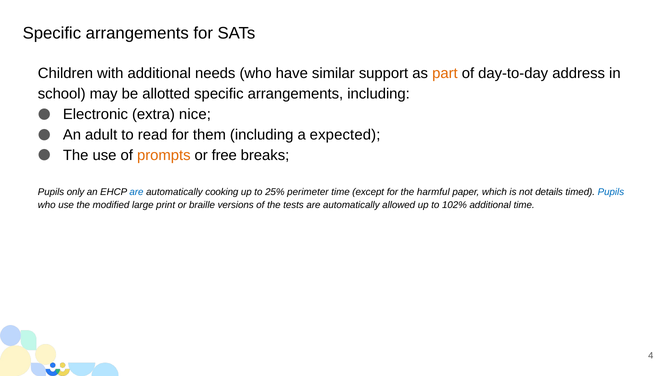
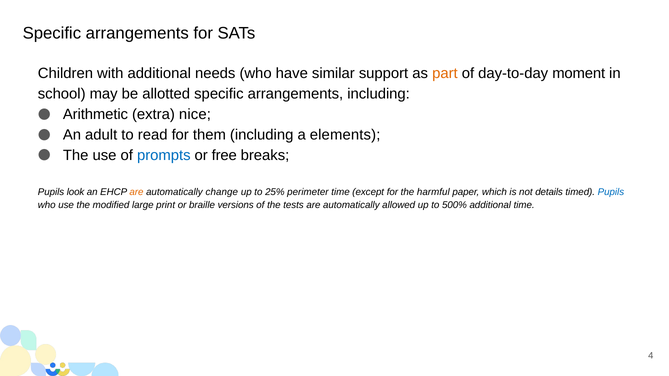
address: address -> moment
Electronic: Electronic -> Arithmetic
expected: expected -> elements
prompts colour: orange -> blue
only: only -> look
are at (136, 192) colour: blue -> orange
cooking: cooking -> change
102%: 102% -> 500%
